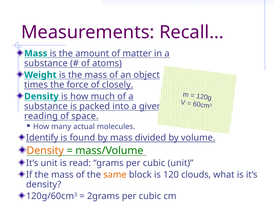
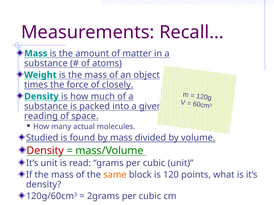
Identify: Identify -> Studied
Density at (45, 151) colour: orange -> red
clouds: clouds -> points
